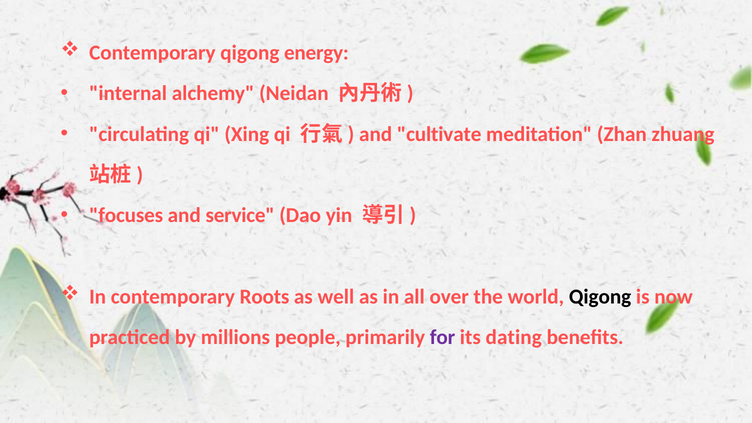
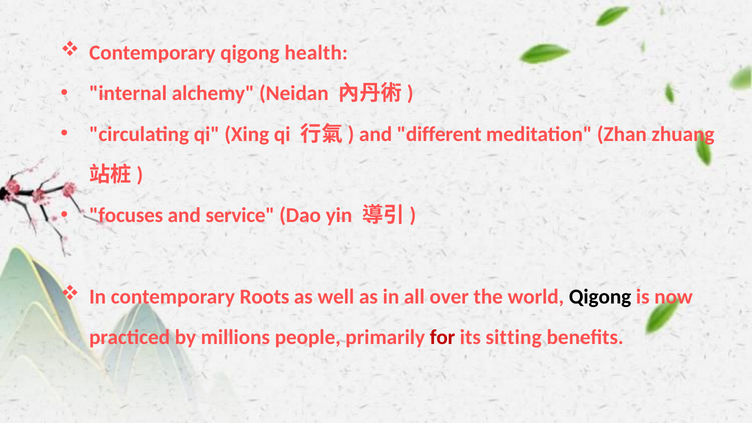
energy: energy -> health
cultivate: cultivate -> different
for colour: purple -> red
dating: dating -> sitting
